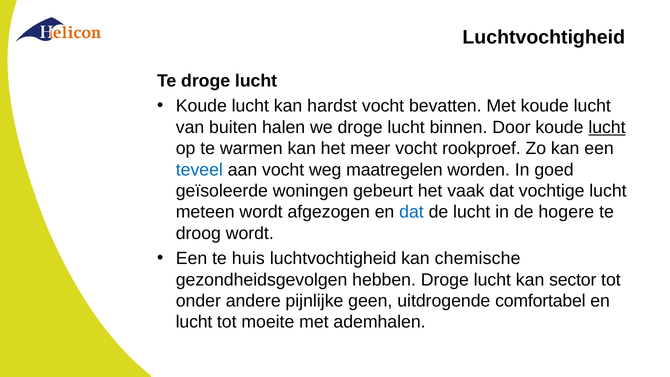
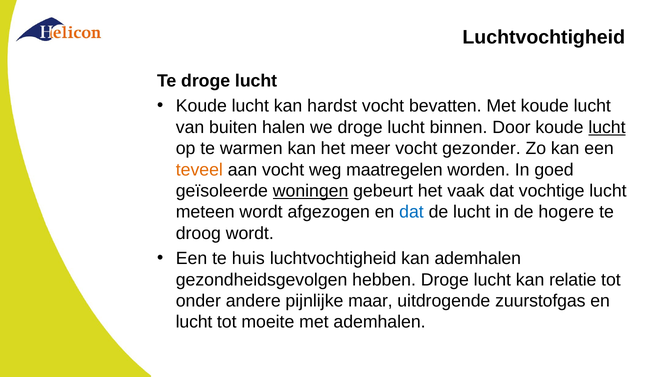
rookproef: rookproef -> gezonder
teveel colour: blue -> orange
woningen underline: none -> present
kan chemische: chemische -> ademhalen
sector: sector -> relatie
geen: geen -> maar
comfortabel: comfortabel -> zuurstofgas
